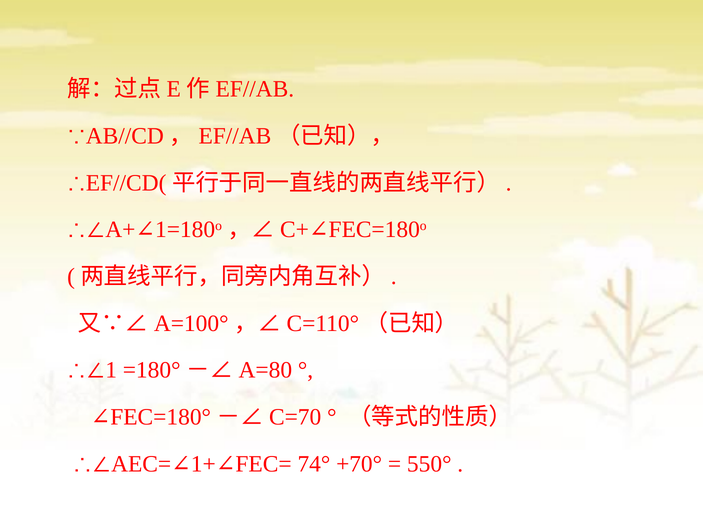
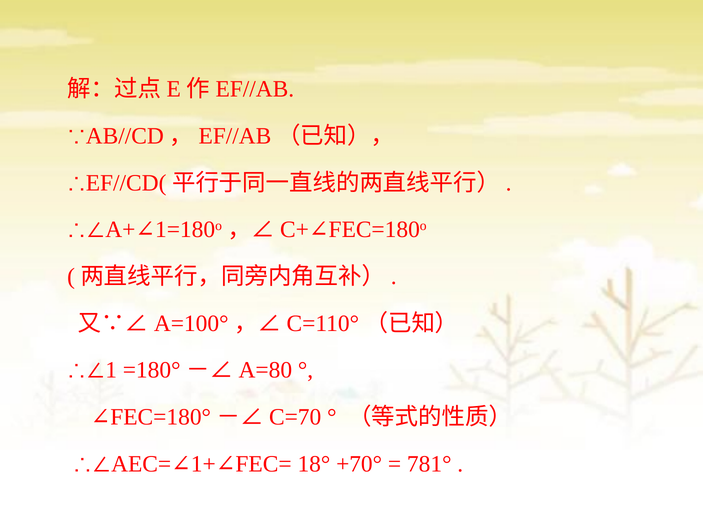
74°: 74° -> 18°
550°: 550° -> 781°
